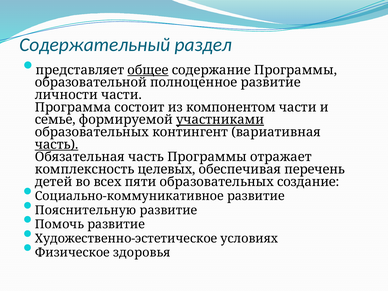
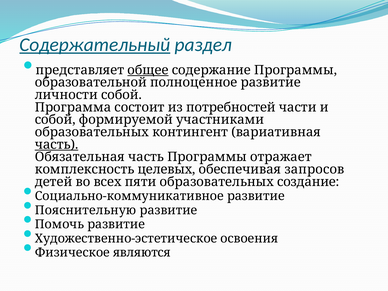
Содержательный underline: none -> present
личности части: части -> собой
компонентом: компонентом -> потребностей
семье at (55, 120): семье -> собой
участниками underline: present -> none
перечень: перечень -> запросов
условиях: условиях -> освоения
здоровья: здоровья -> являются
